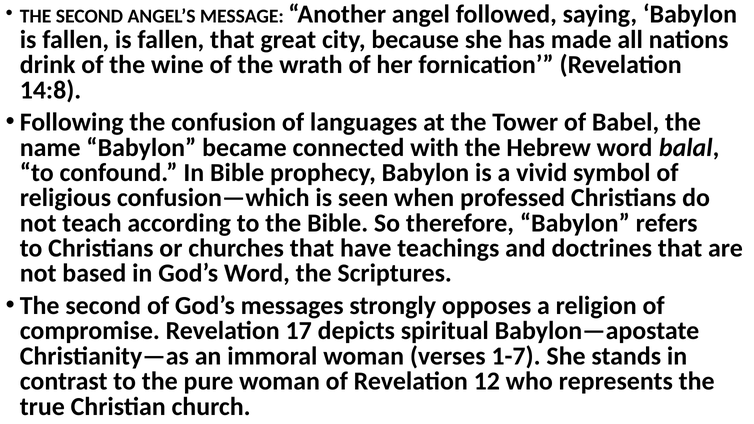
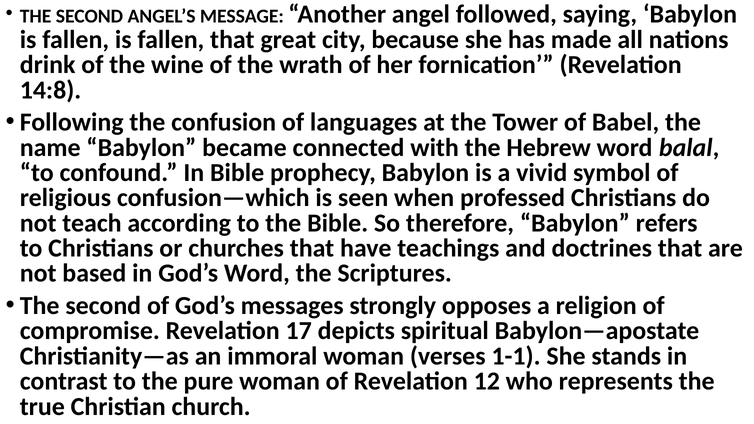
1-7: 1-7 -> 1-1
